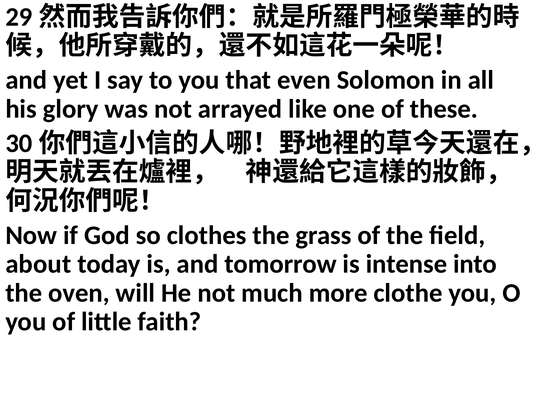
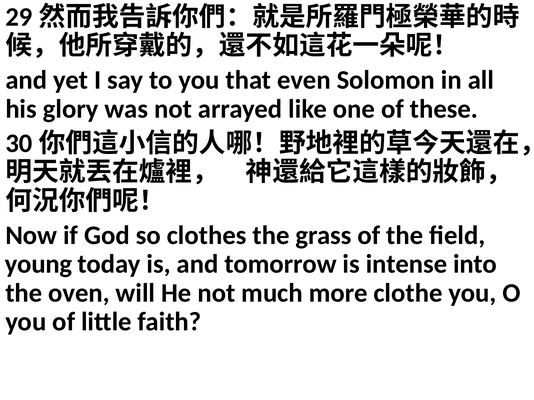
about: about -> young
